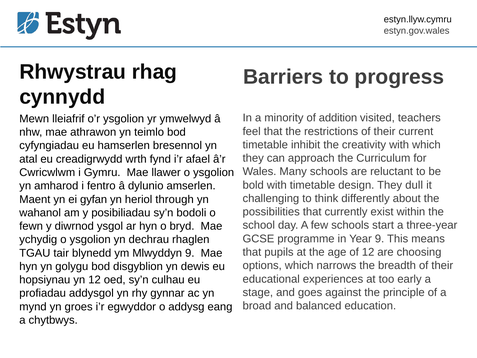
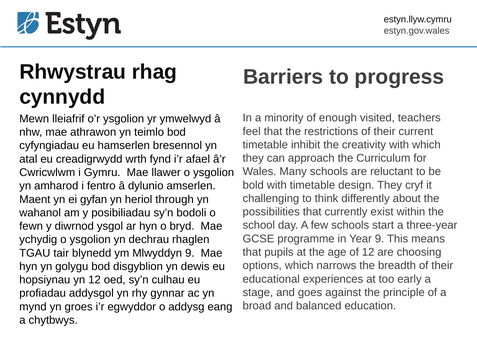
addition: addition -> enough
dull: dull -> cryf
